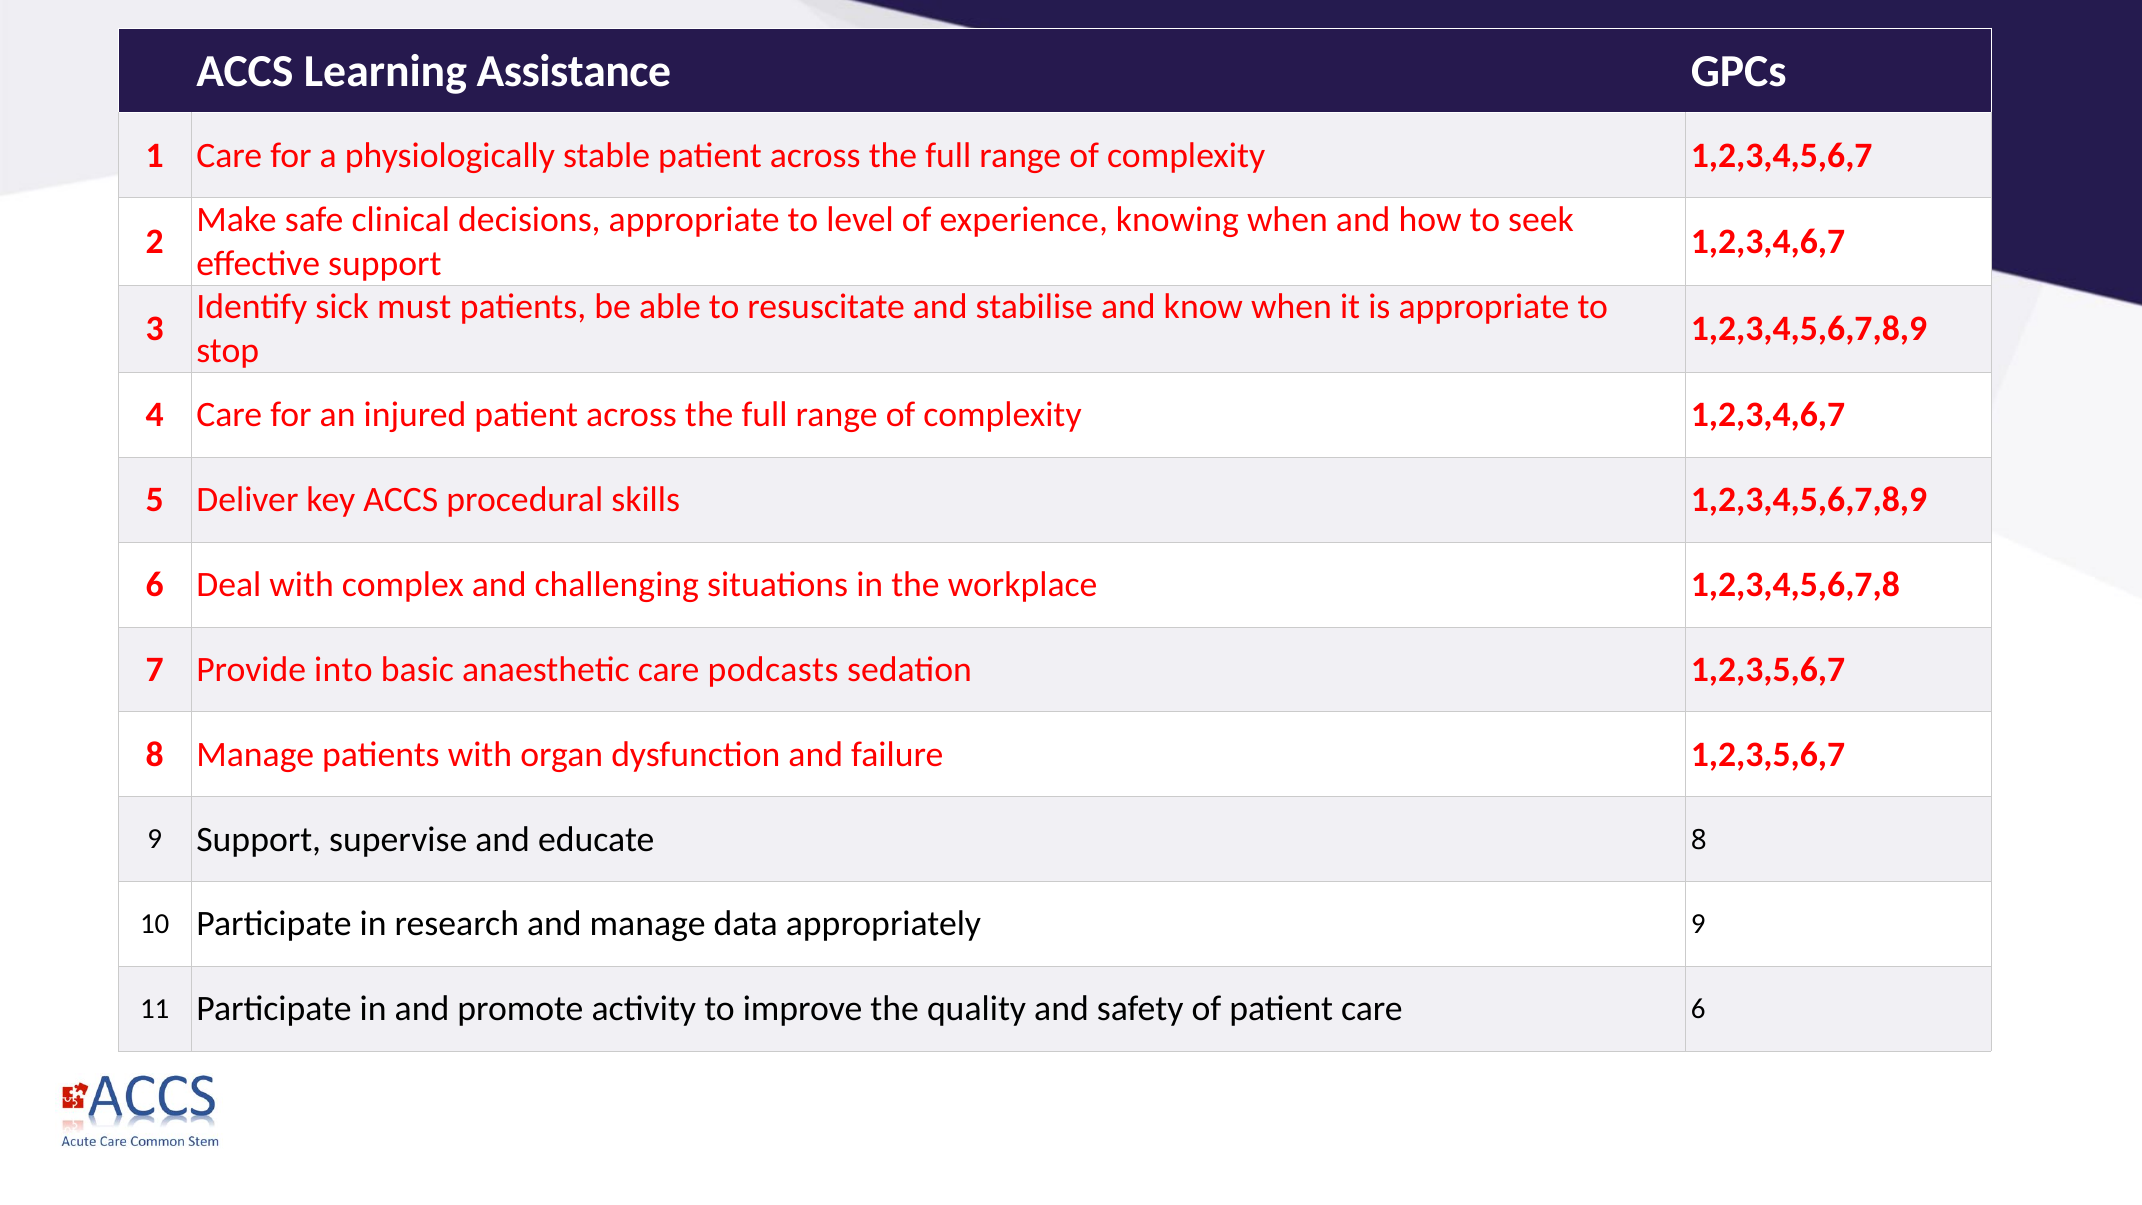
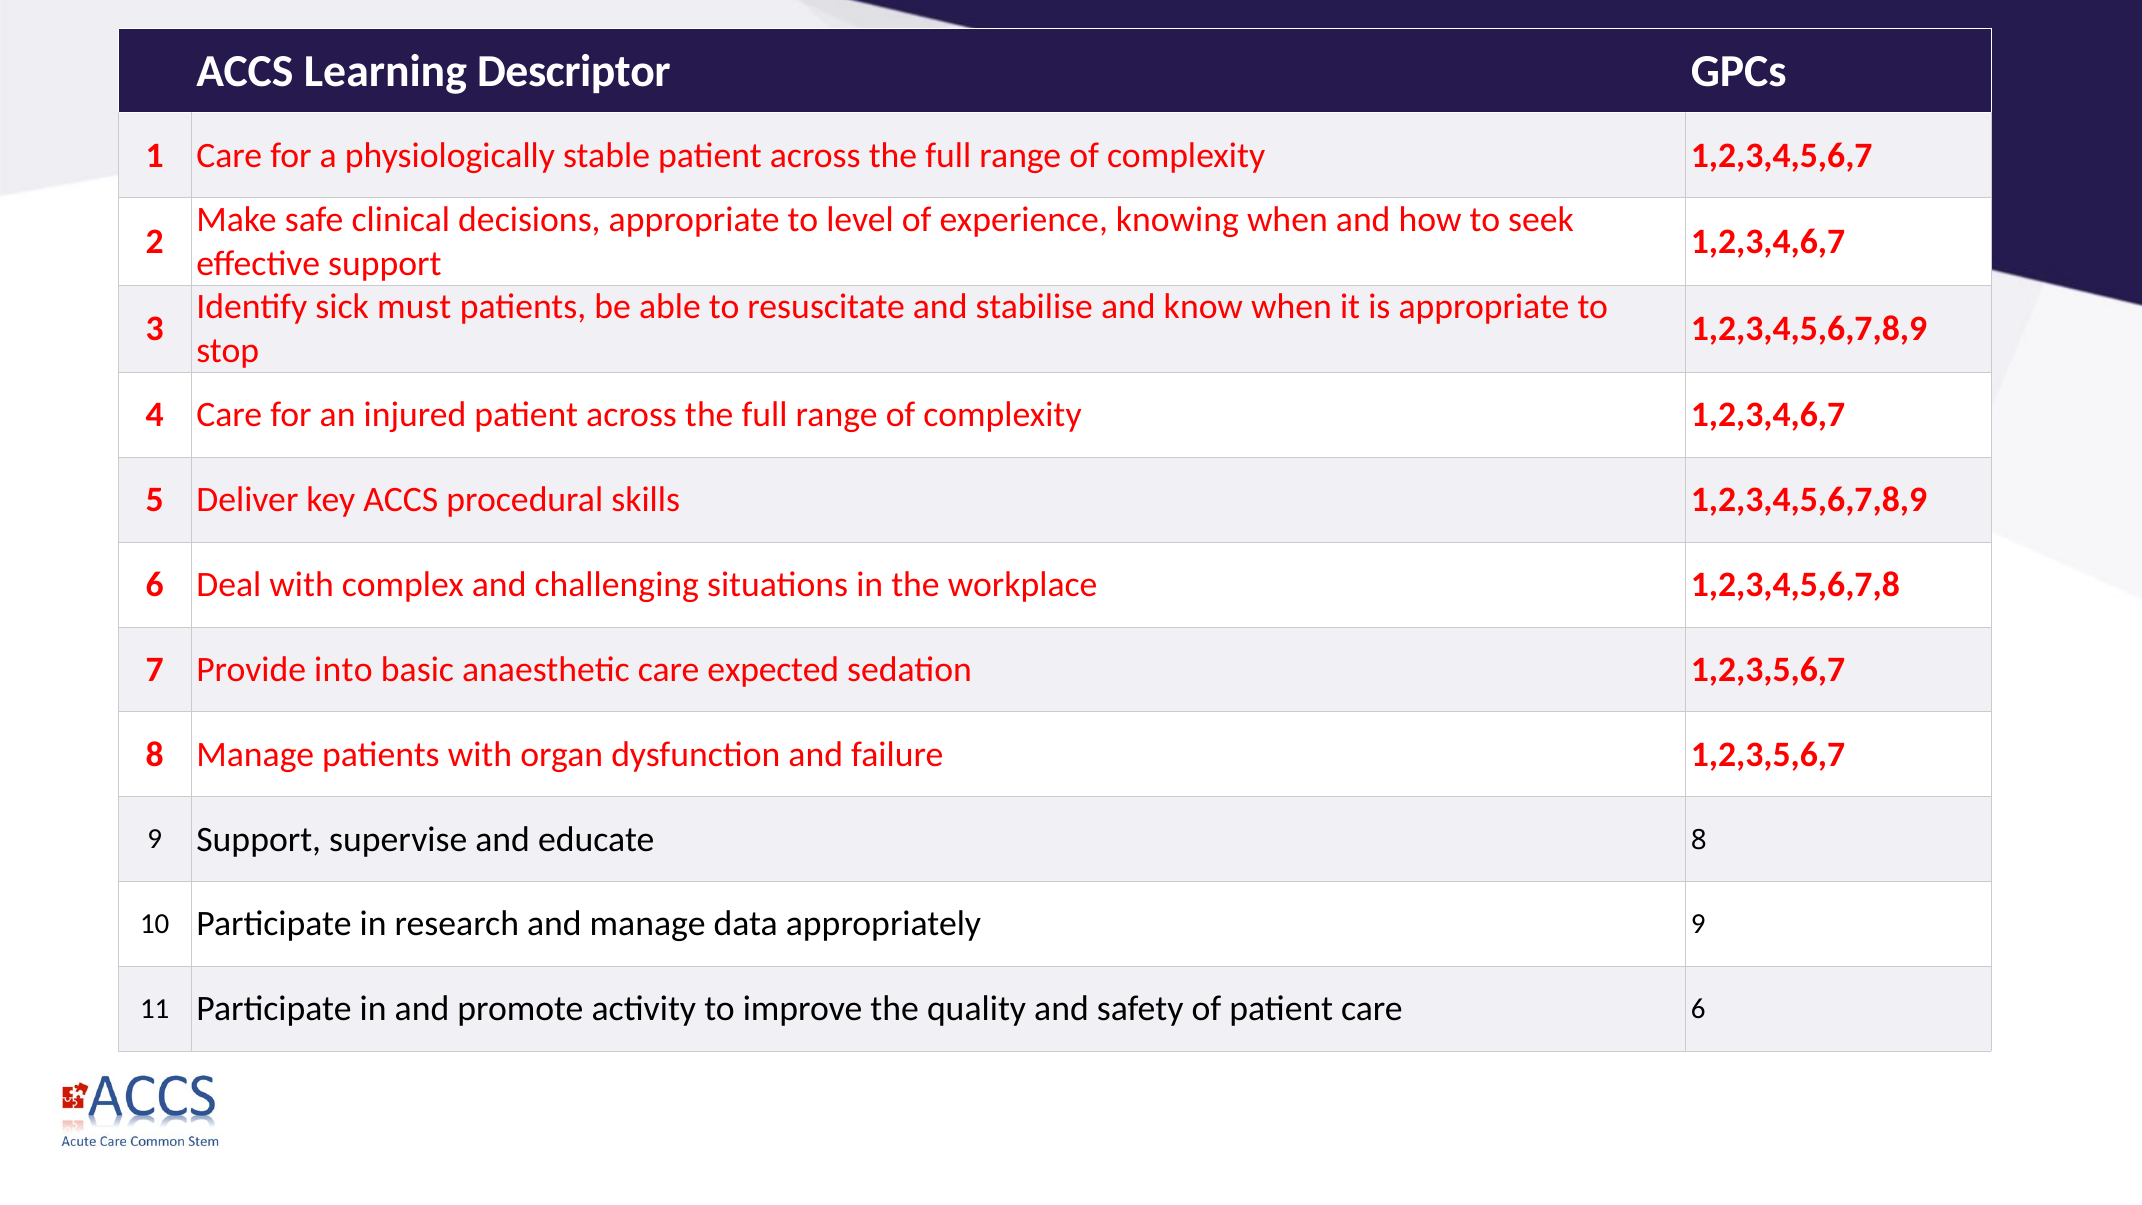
Assistance: Assistance -> Descriptor
podcasts: podcasts -> expected
